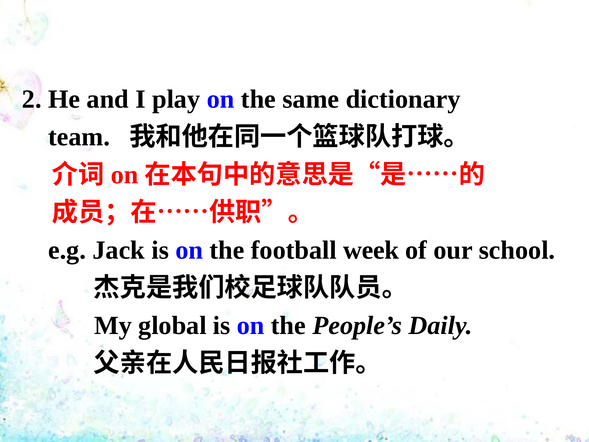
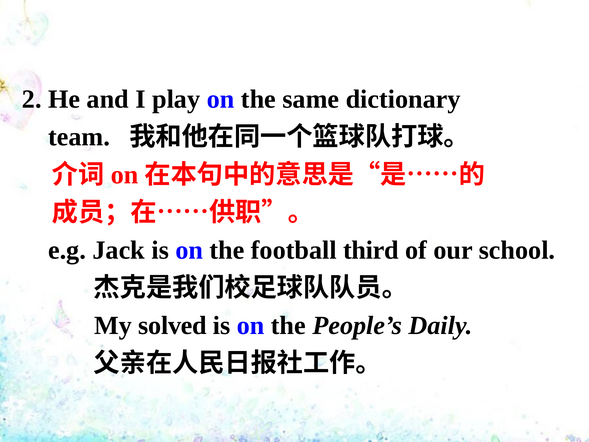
week: week -> third
global: global -> solved
